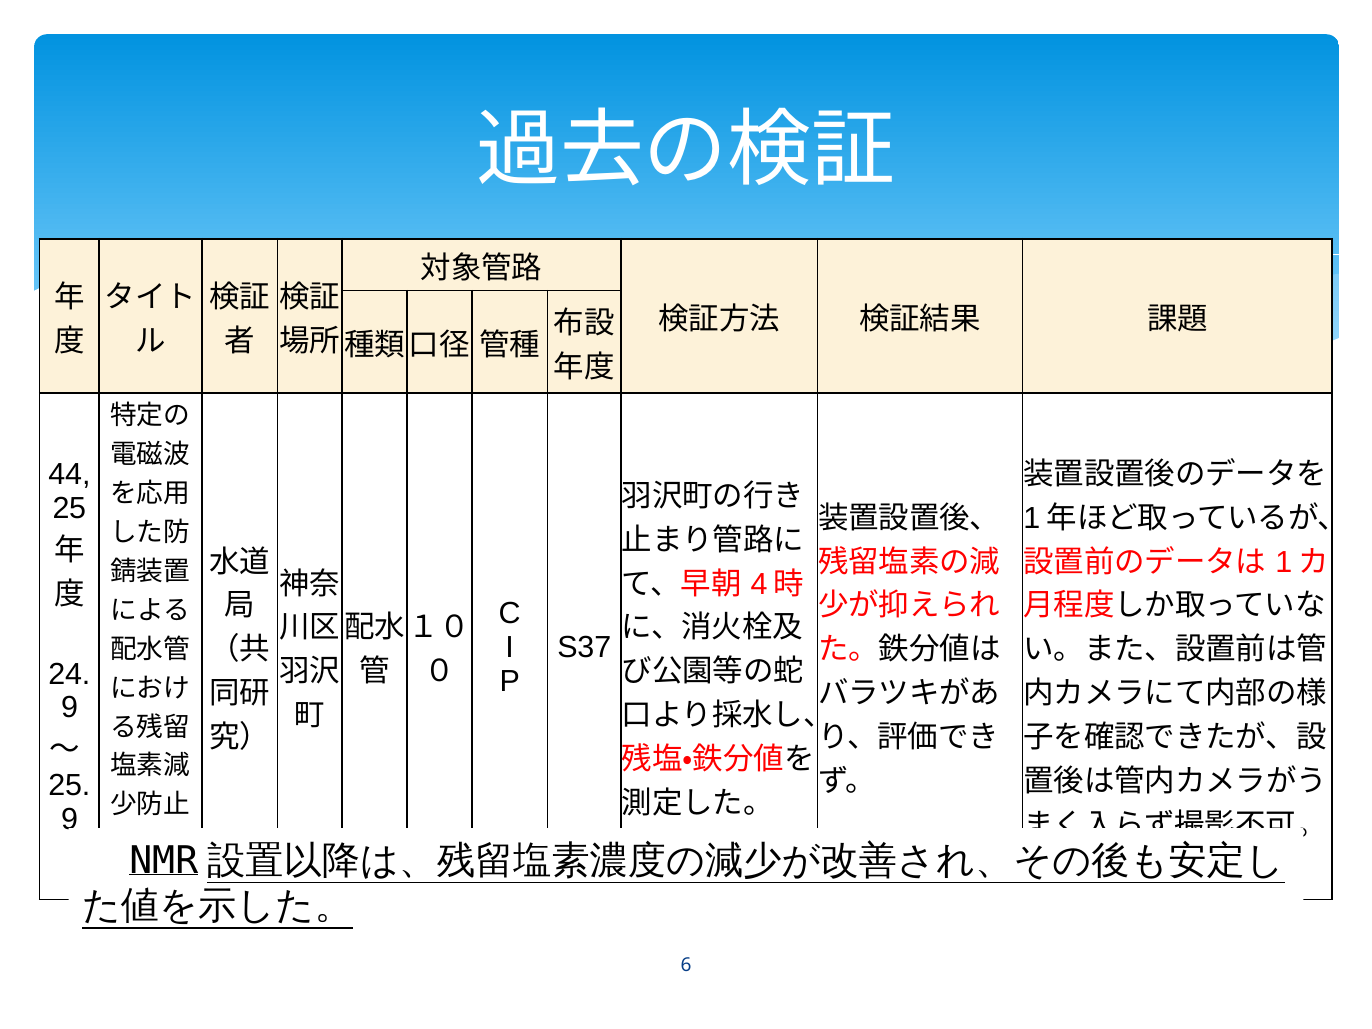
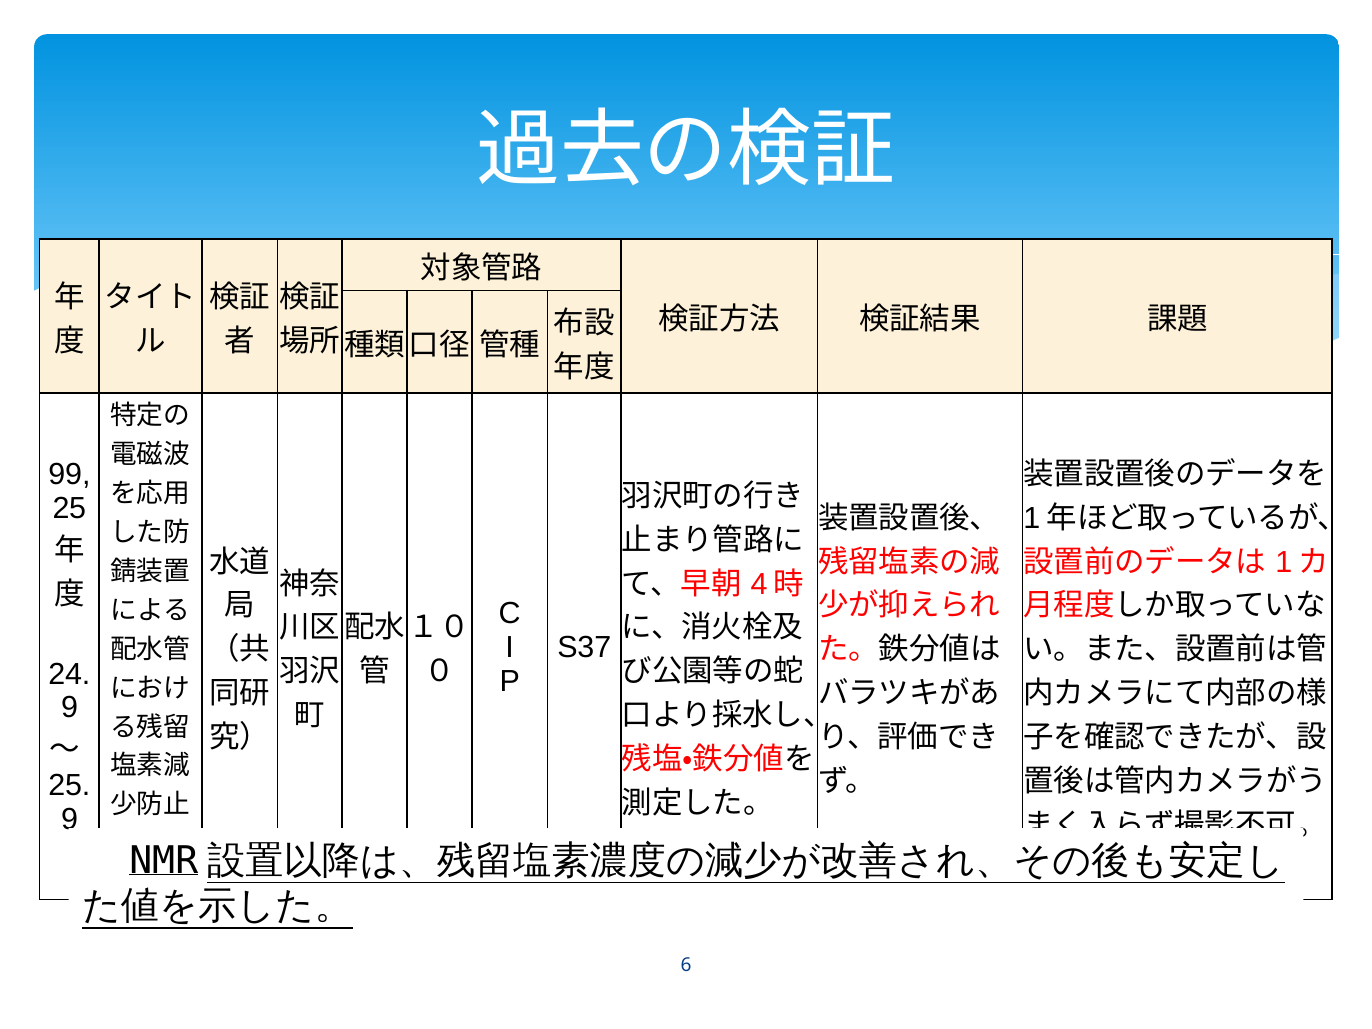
44: 44 -> 99
